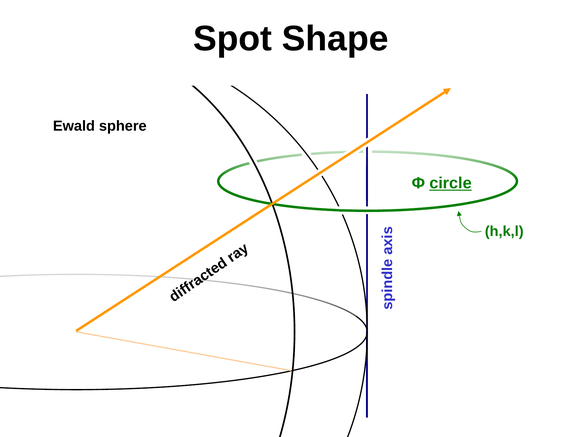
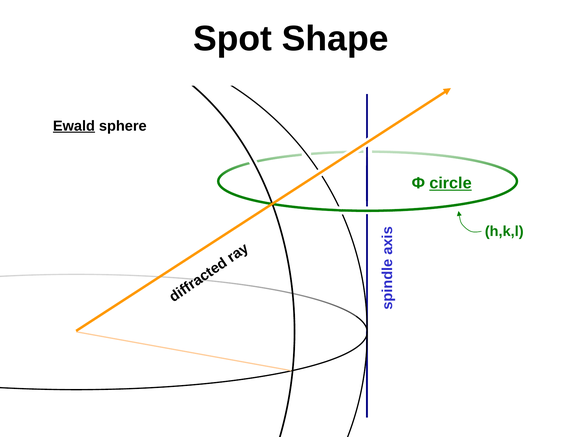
Ewald underline: none -> present
